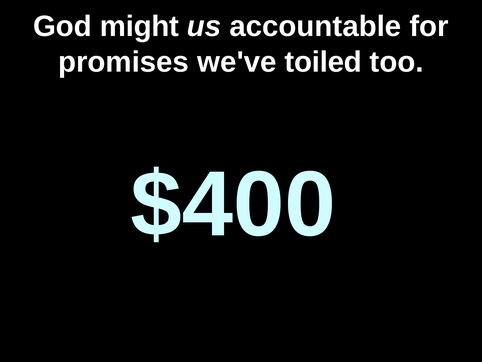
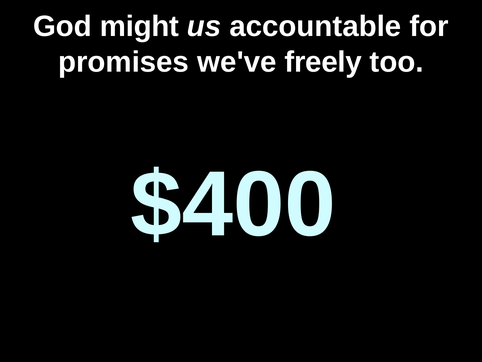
toiled: toiled -> freely
